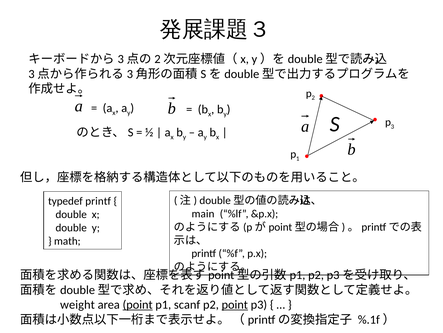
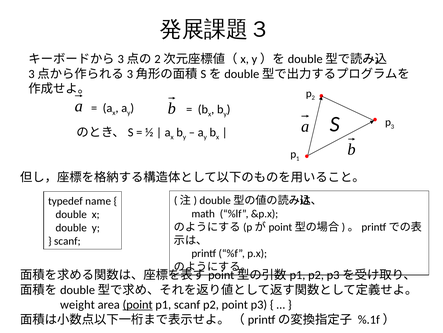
typedef printf: printf -> name
main: main -> math
math at (67, 241): math -> scanf
point at (235, 304) underline: present -> none
